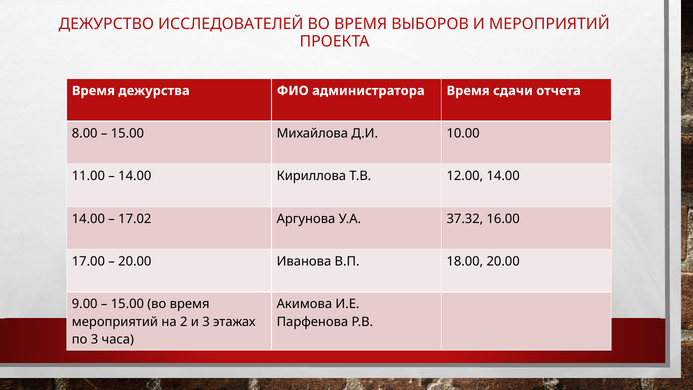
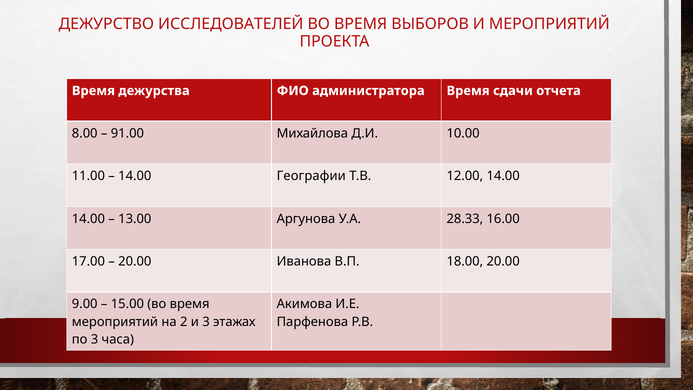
15.00 at (127, 133): 15.00 -> 91.00
Кириллова: Кириллова -> Географии
17.02: 17.02 -> 13.00
37.32: 37.32 -> 28.33
